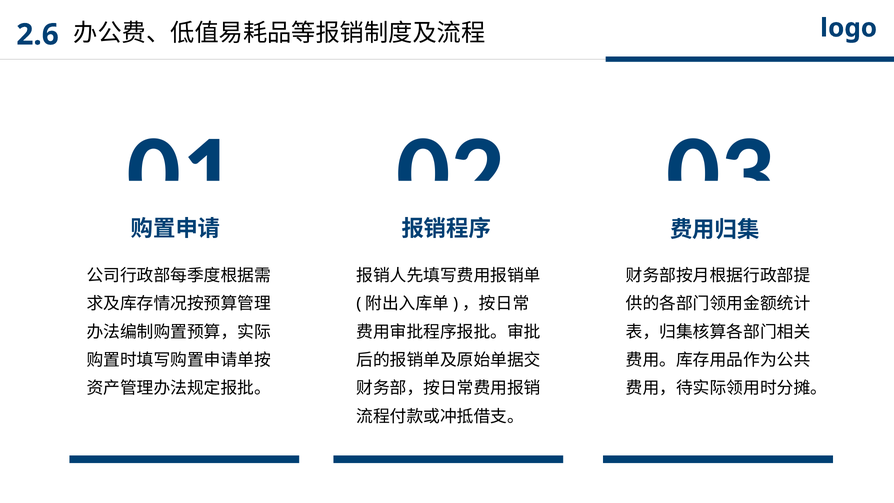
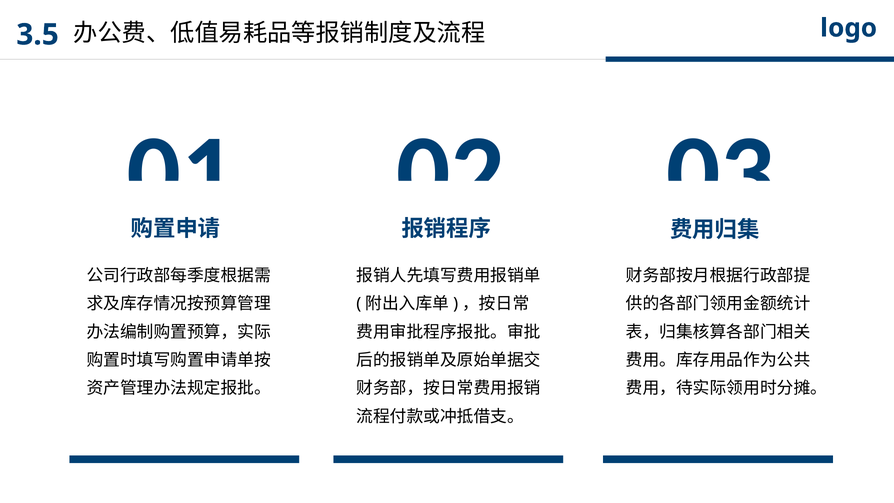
2.6: 2.6 -> 3.5
